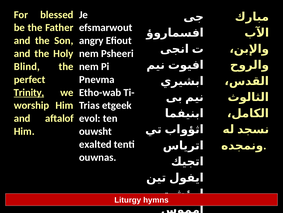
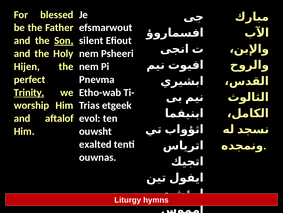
Son underline: none -> present
angry: angry -> silent
Blind: Blind -> Hijen
